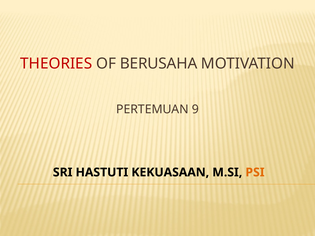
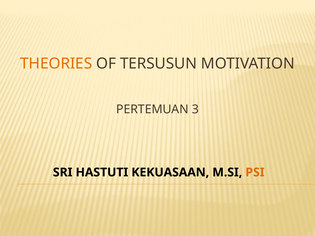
THEORIES colour: red -> orange
BERUSAHA: BERUSAHA -> TERSUSUN
9: 9 -> 3
